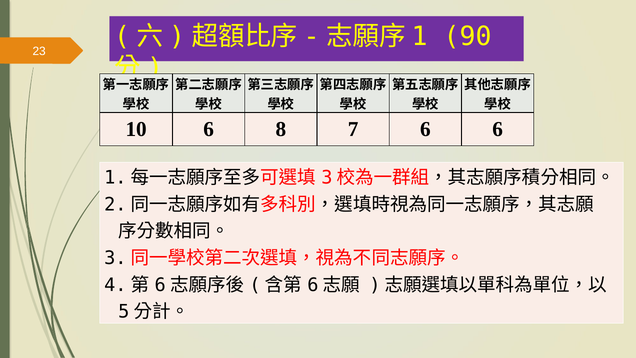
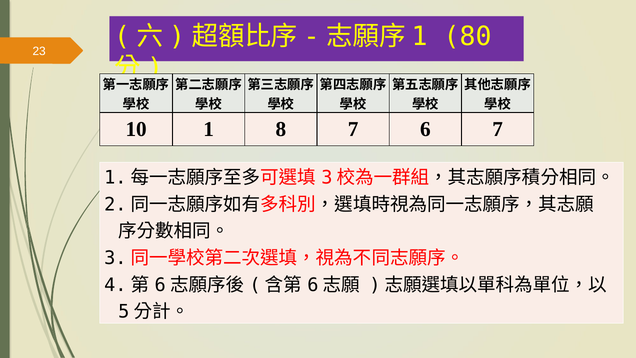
90: 90 -> 80
10 6: 6 -> 1
6 6: 6 -> 7
